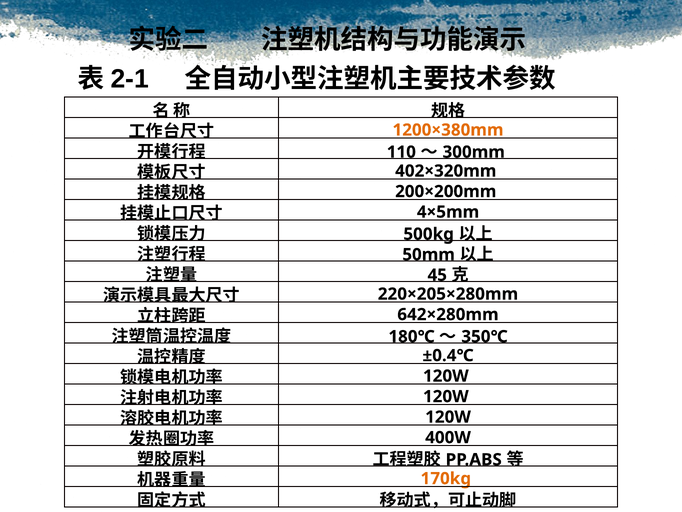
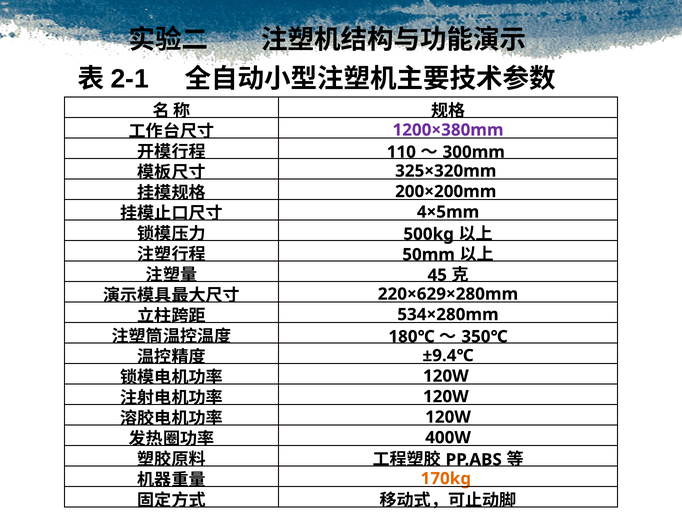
1200×380mm colour: orange -> purple
402×320mm: 402×320mm -> 325×320mm
220×205×280mm: 220×205×280mm -> 220×629×280mm
642×280mm: 642×280mm -> 534×280mm
±0.4℃: ±0.4℃ -> ±9.4℃
